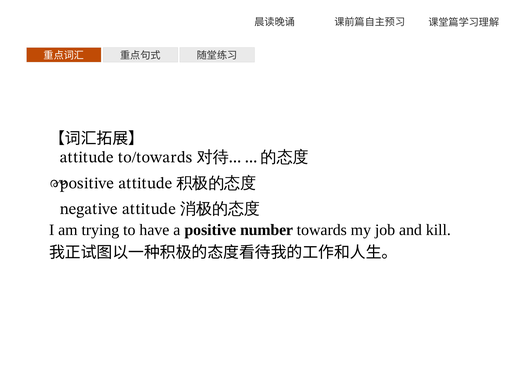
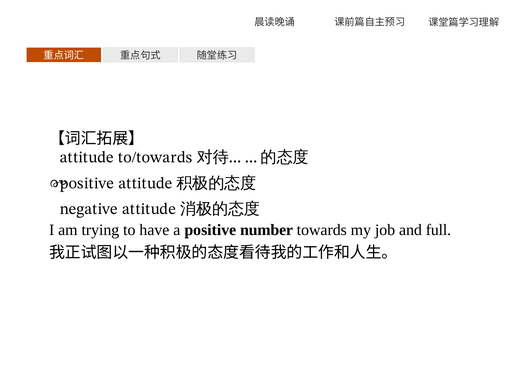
kill: kill -> full
